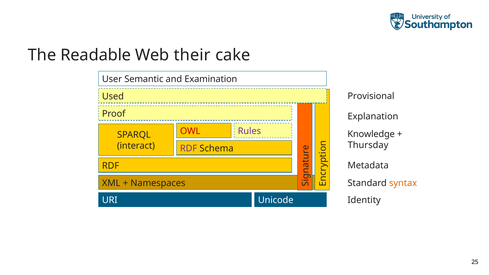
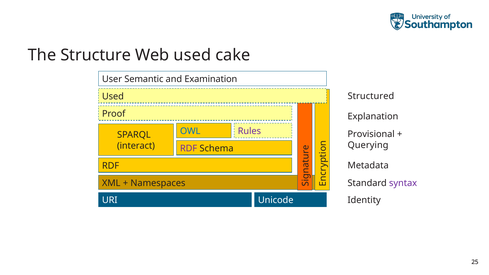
Readable: Readable -> Structure
Web their: their -> used
Provisional: Provisional -> Structured
OWL colour: red -> blue
Knowledge: Knowledge -> Provisional
Thursday: Thursday -> Querying
syntax colour: orange -> purple
